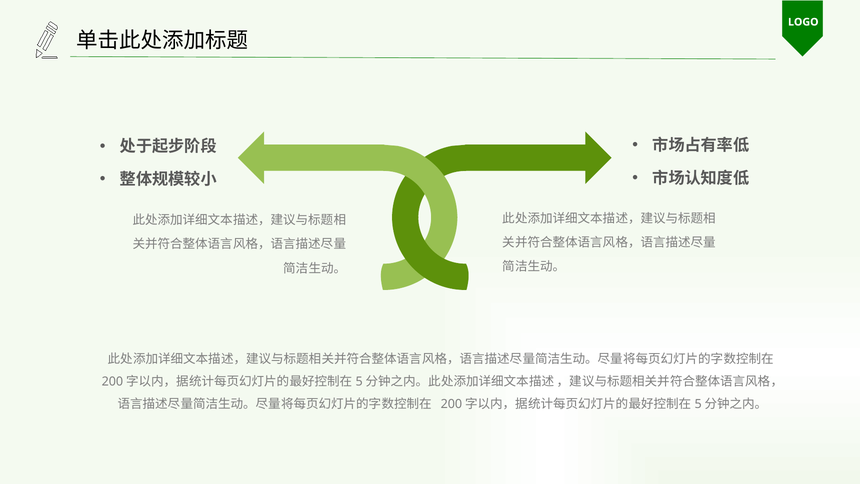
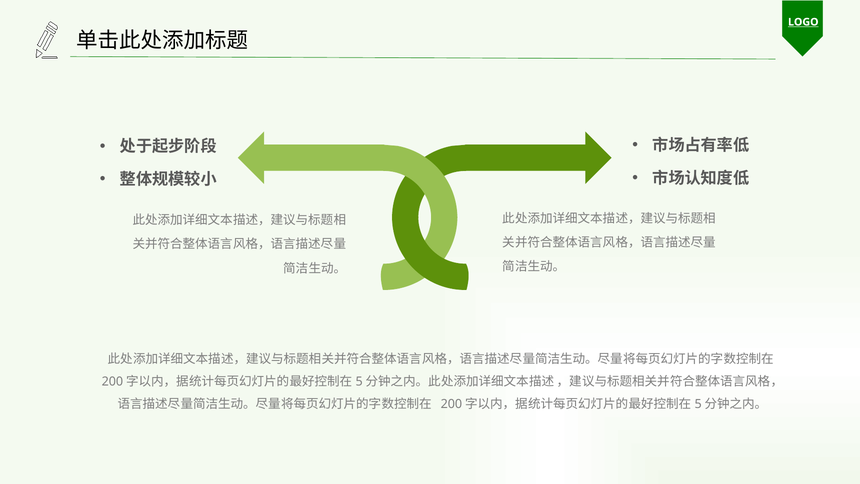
LOGO underline: none -> present
